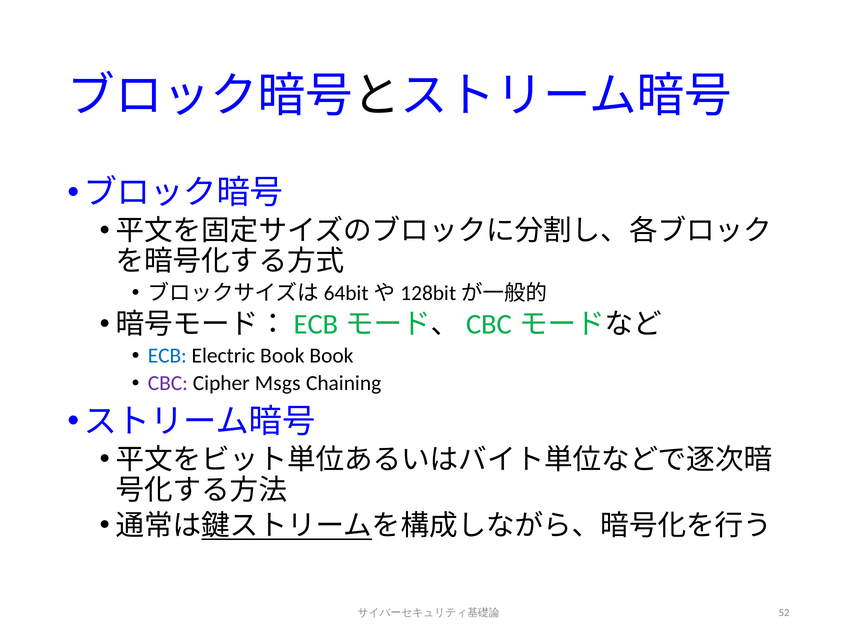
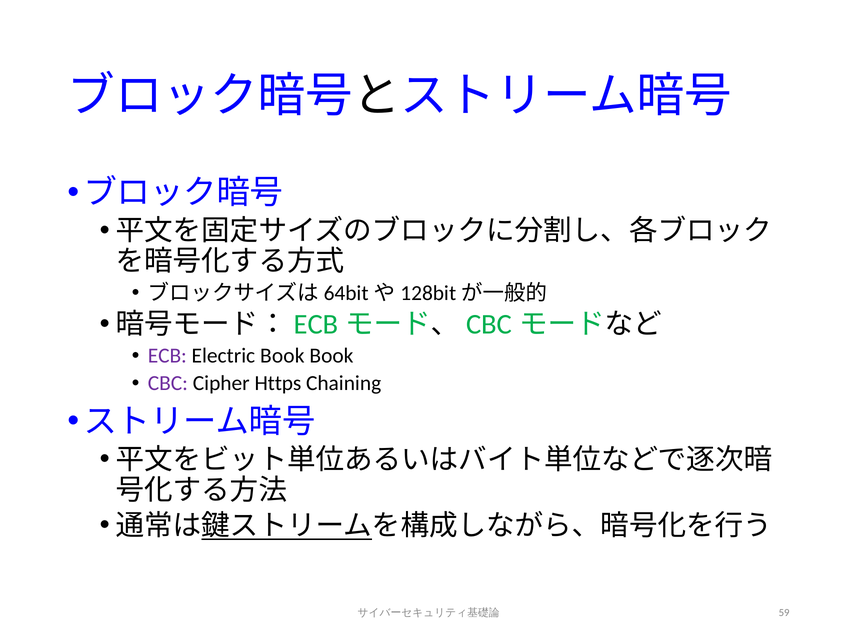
ECB colour: blue -> purple
Msgs: Msgs -> Https
52: 52 -> 59
